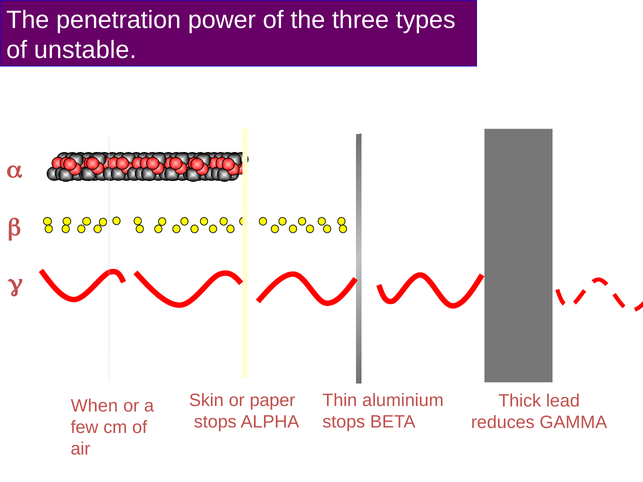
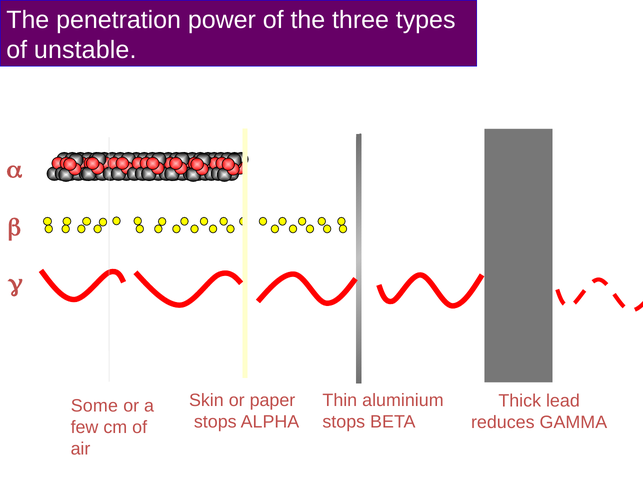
When: When -> Some
